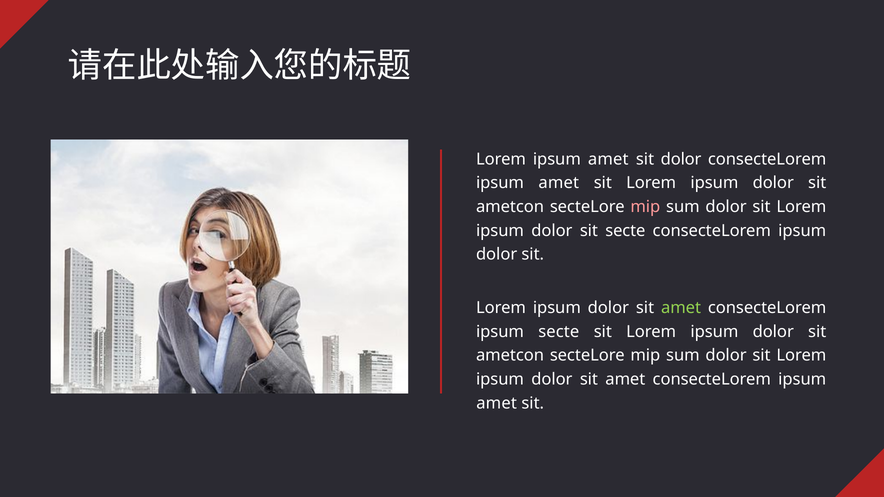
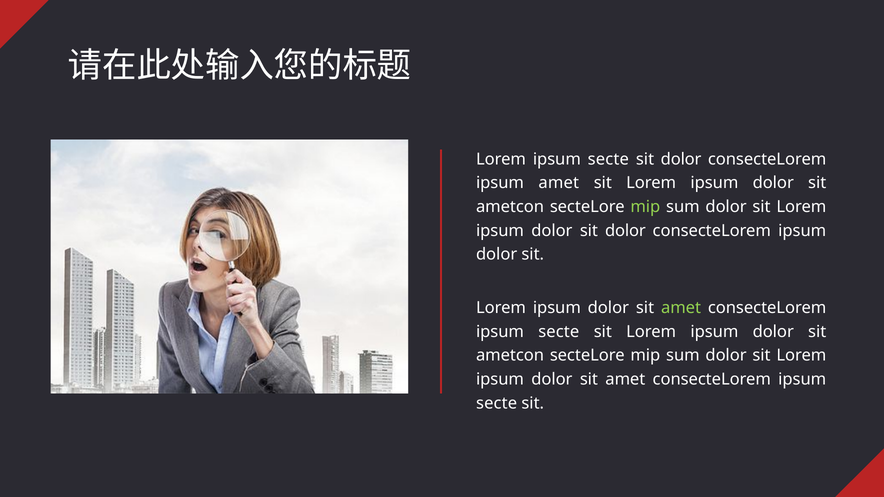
Lorem ipsum amet: amet -> secte
mip at (645, 207) colour: pink -> light green
dolor sit secte: secte -> dolor
amet at (497, 403): amet -> secte
